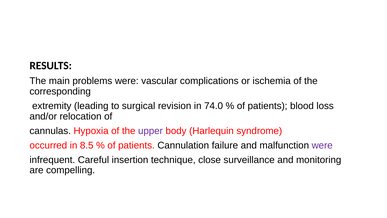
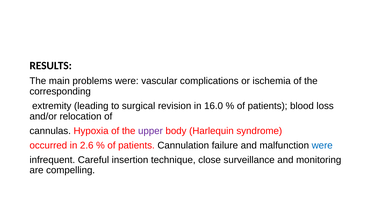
74.0: 74.0 -> 16.0
8.5: 8.5 -> 2.6
were at (322, 145) colour: purple -> blue
